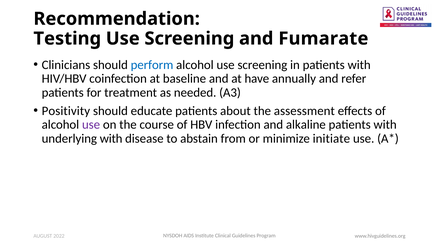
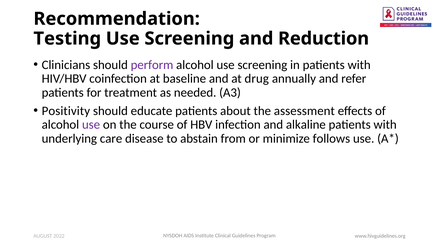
Fumarate: Fumarate -> Reduction
perform colour: blue -> purple
have: have -> drug
underlying with: with -> care
initiate: initiate -> follows
